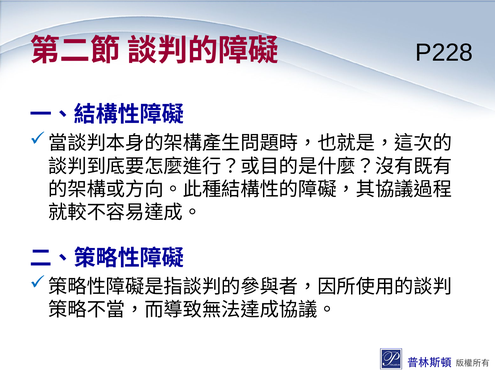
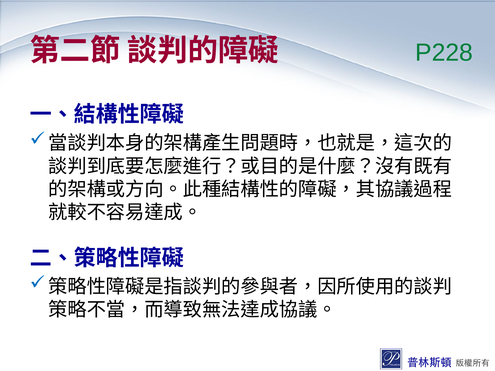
P228 colour: black -> green
